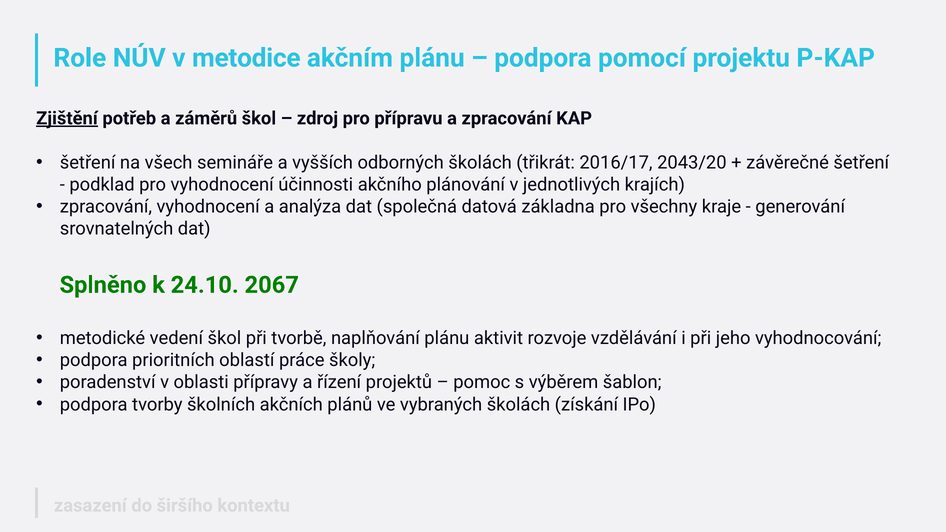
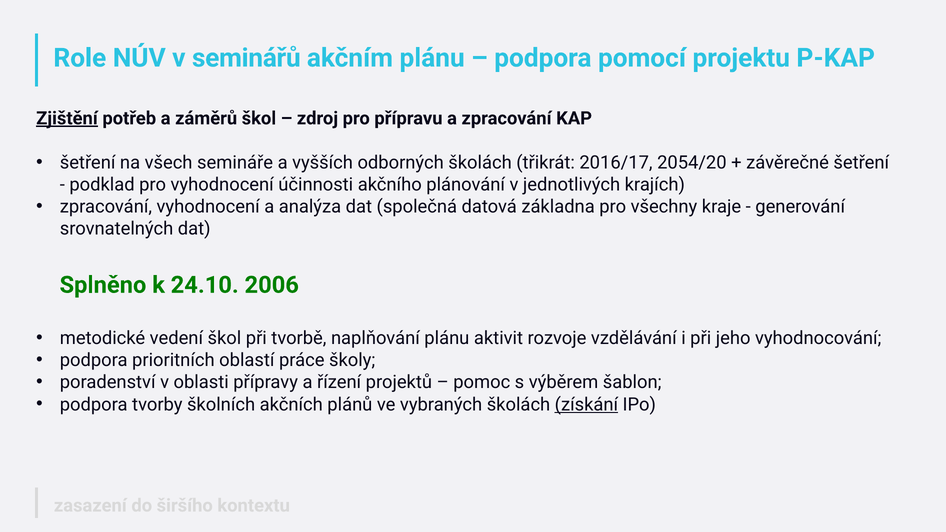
metodice: metodice -> seminářů
2043/20: 2043/20 -> 2054/20
2067: 2067 -> 2006
získání underline: none -> present
